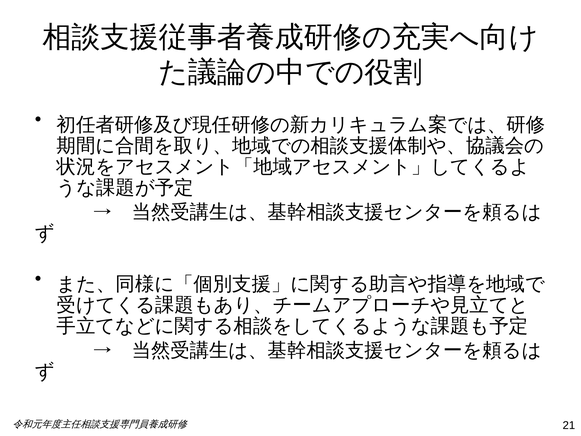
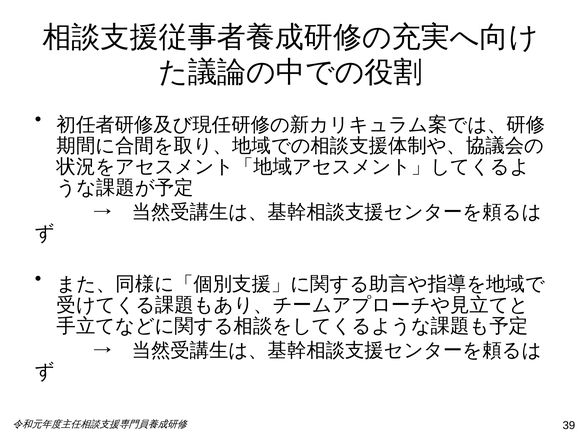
21: 21 -> 39
